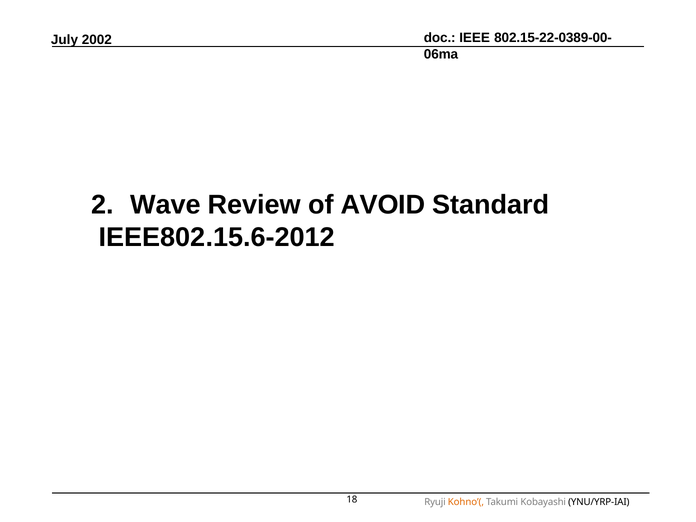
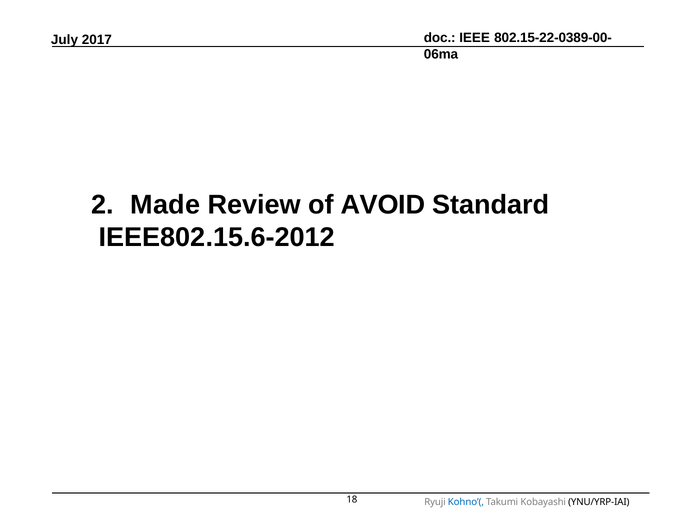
2002: 2002 -> 2017
Wave: Wave -> Made
Kohno’( colour: orange -> blue
